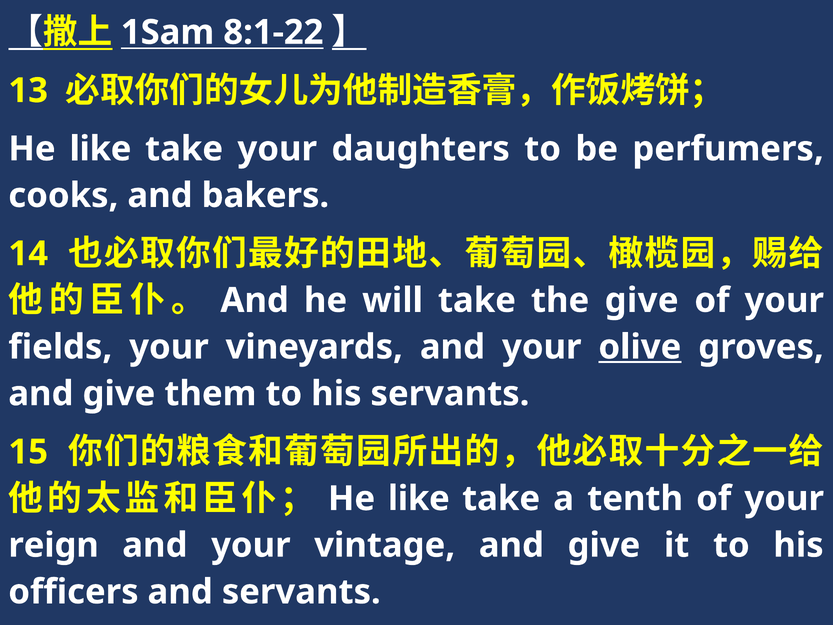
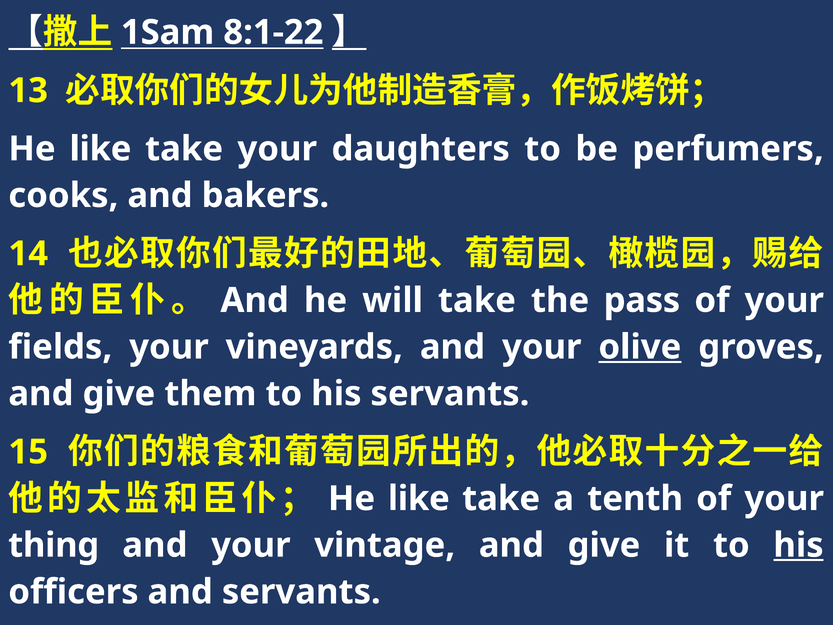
the give: give -> pass
reign: reign -> thing
his at (798, 545) underline: none -> present
